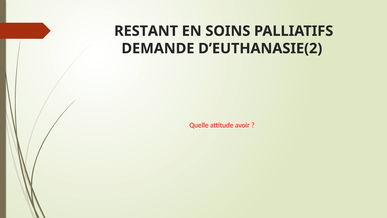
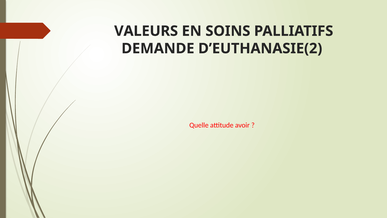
RESTANT: RESTANT -> VALEURS
